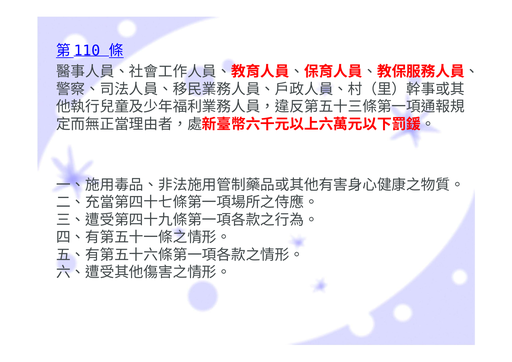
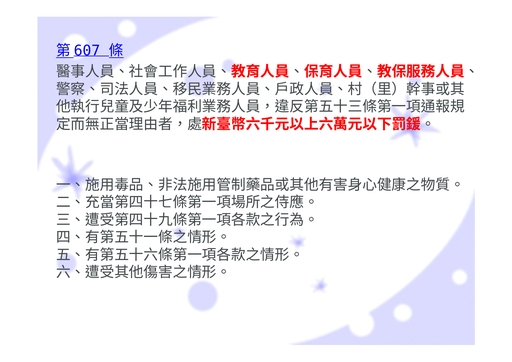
110: 110 -> 607
